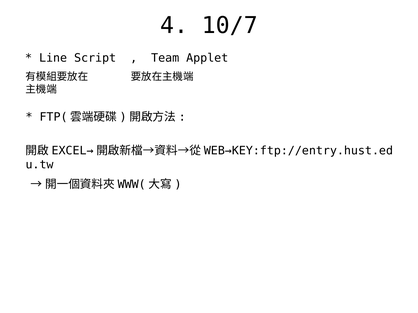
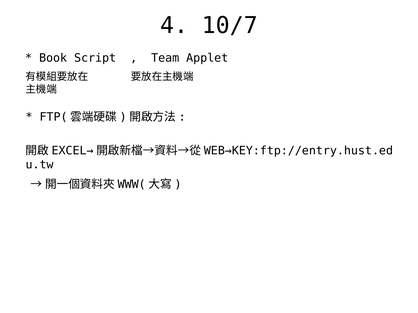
Line: Line -> Book
